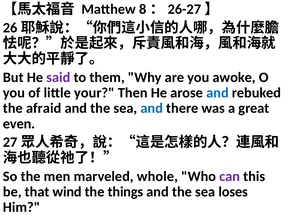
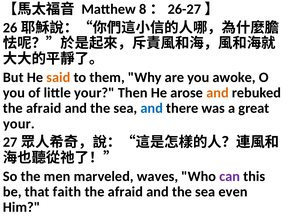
said colour: purple -> orange
and at (217, 93) colour: blue -> orange
even at (19, 124): even -> your
whole: whole -> waves
wind: wind -> faith
things at (125, 192): things -> afraid
loses: loses -> even
